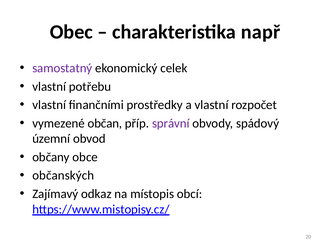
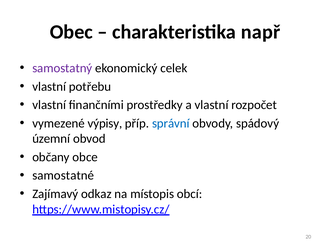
občan: občan -> výpisy
správní colour: purple -> blue
občanských: občanských -> samostatné
